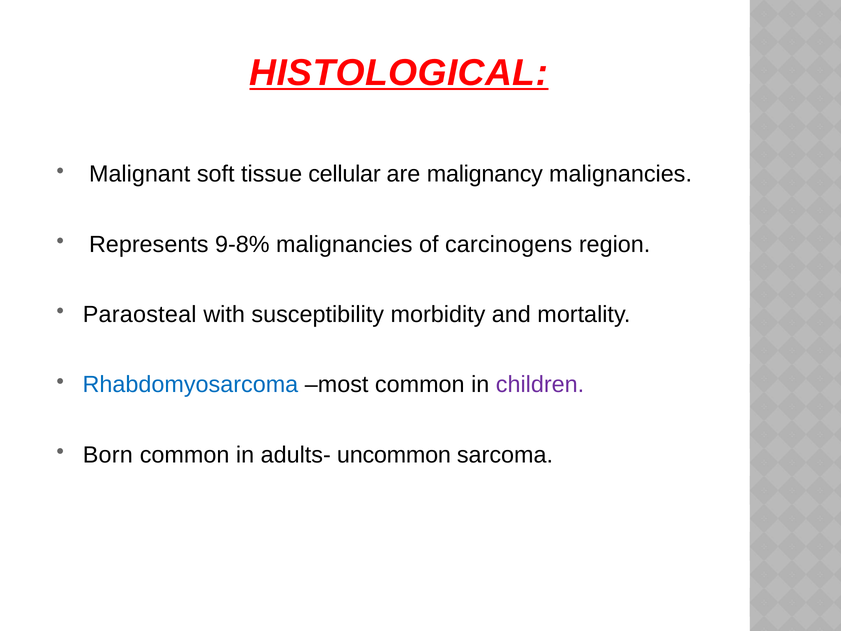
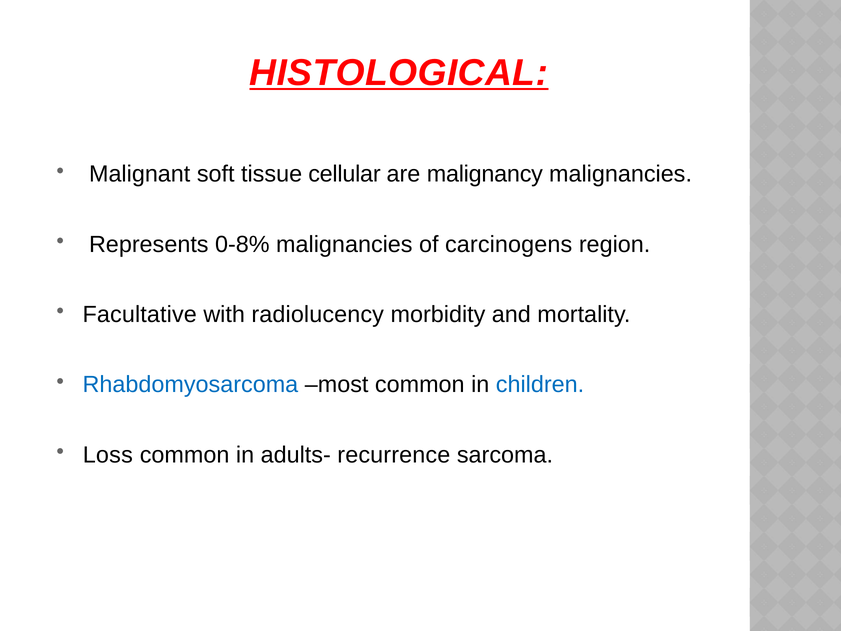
9-8%: 9-8% -> 0-8%
Paraosteal: Paraosteal -> Facultative
susceptibility: susceptibility -> radiolucency
children colour: purple -> blue
Born: Born -> Loss
uncommon: uncommon -> recurrence
